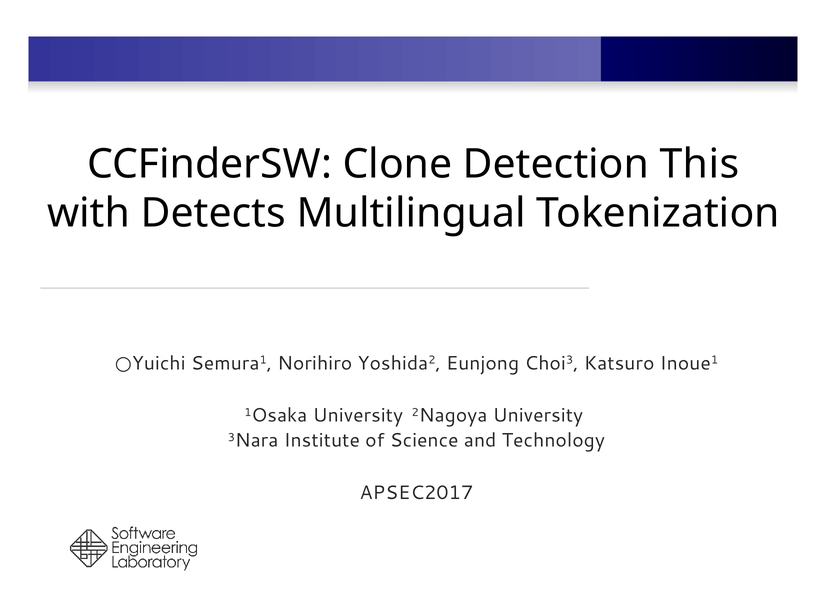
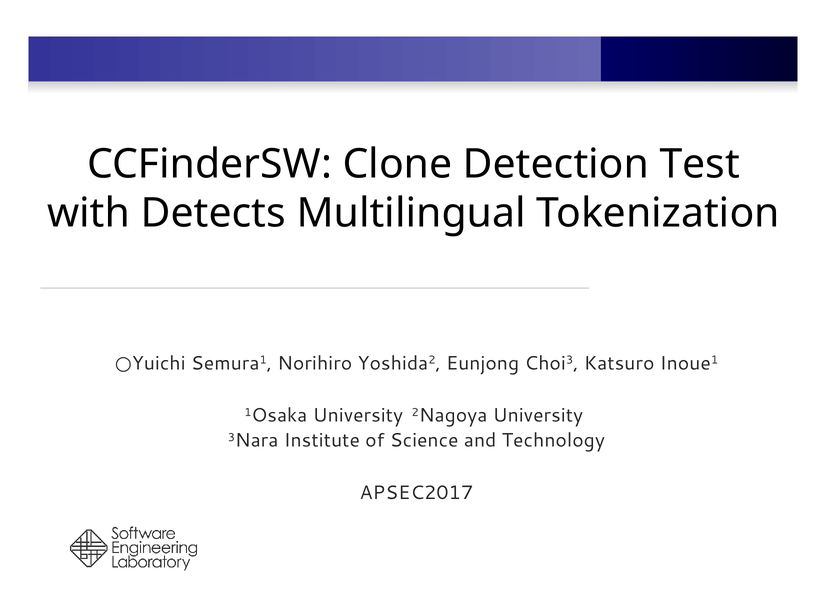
This: This -> Test
